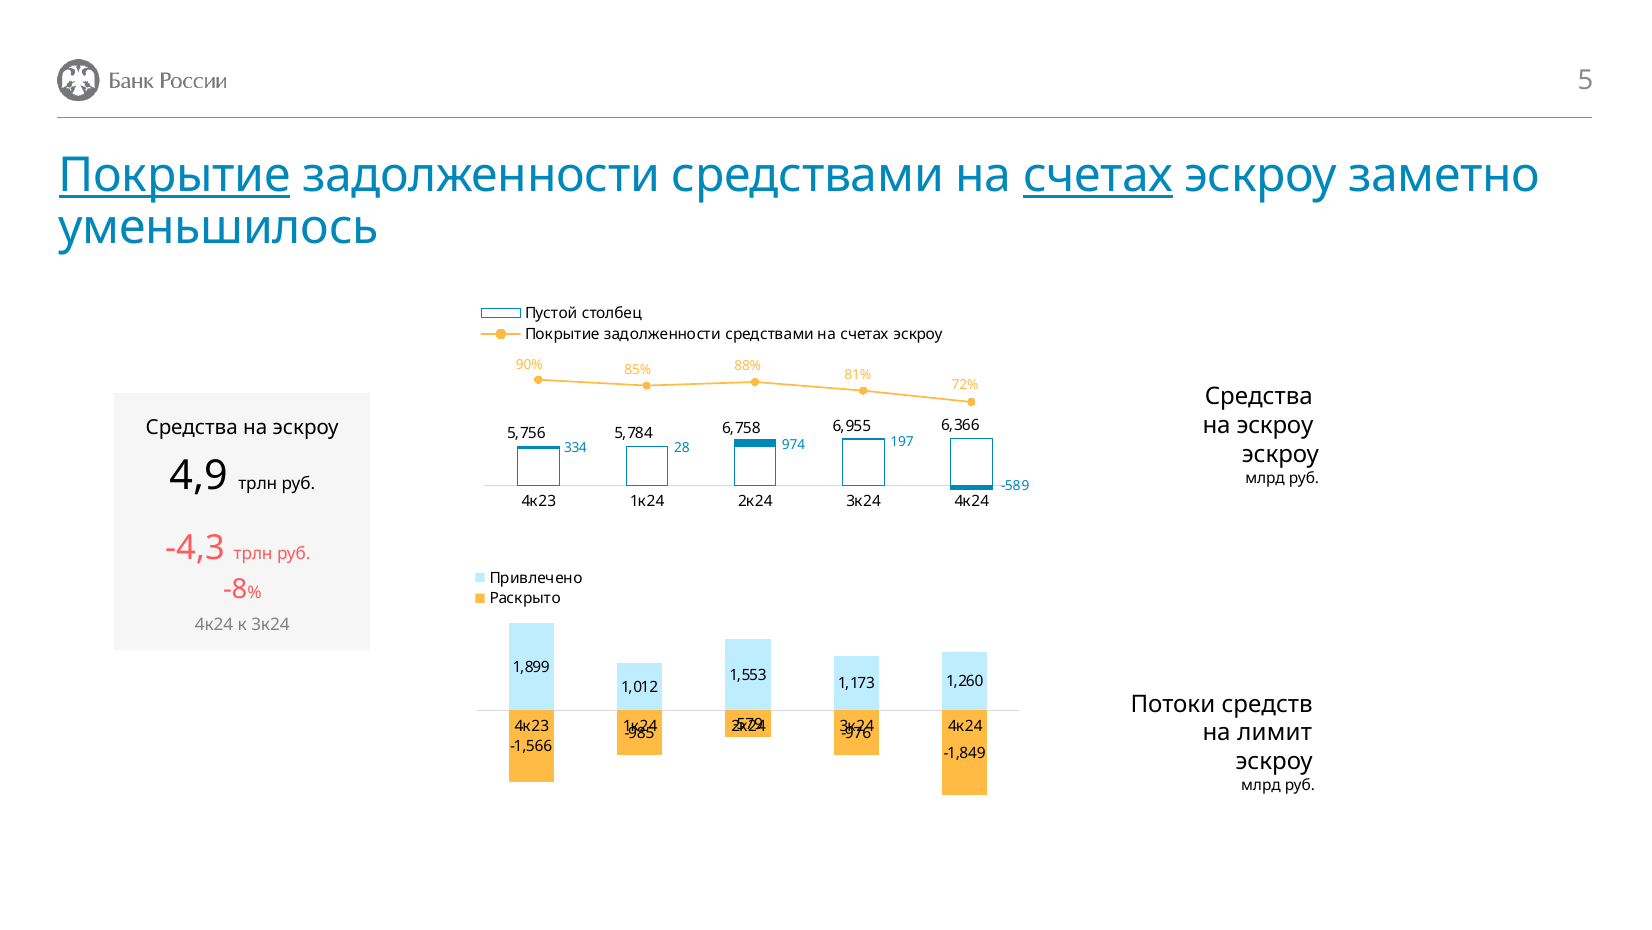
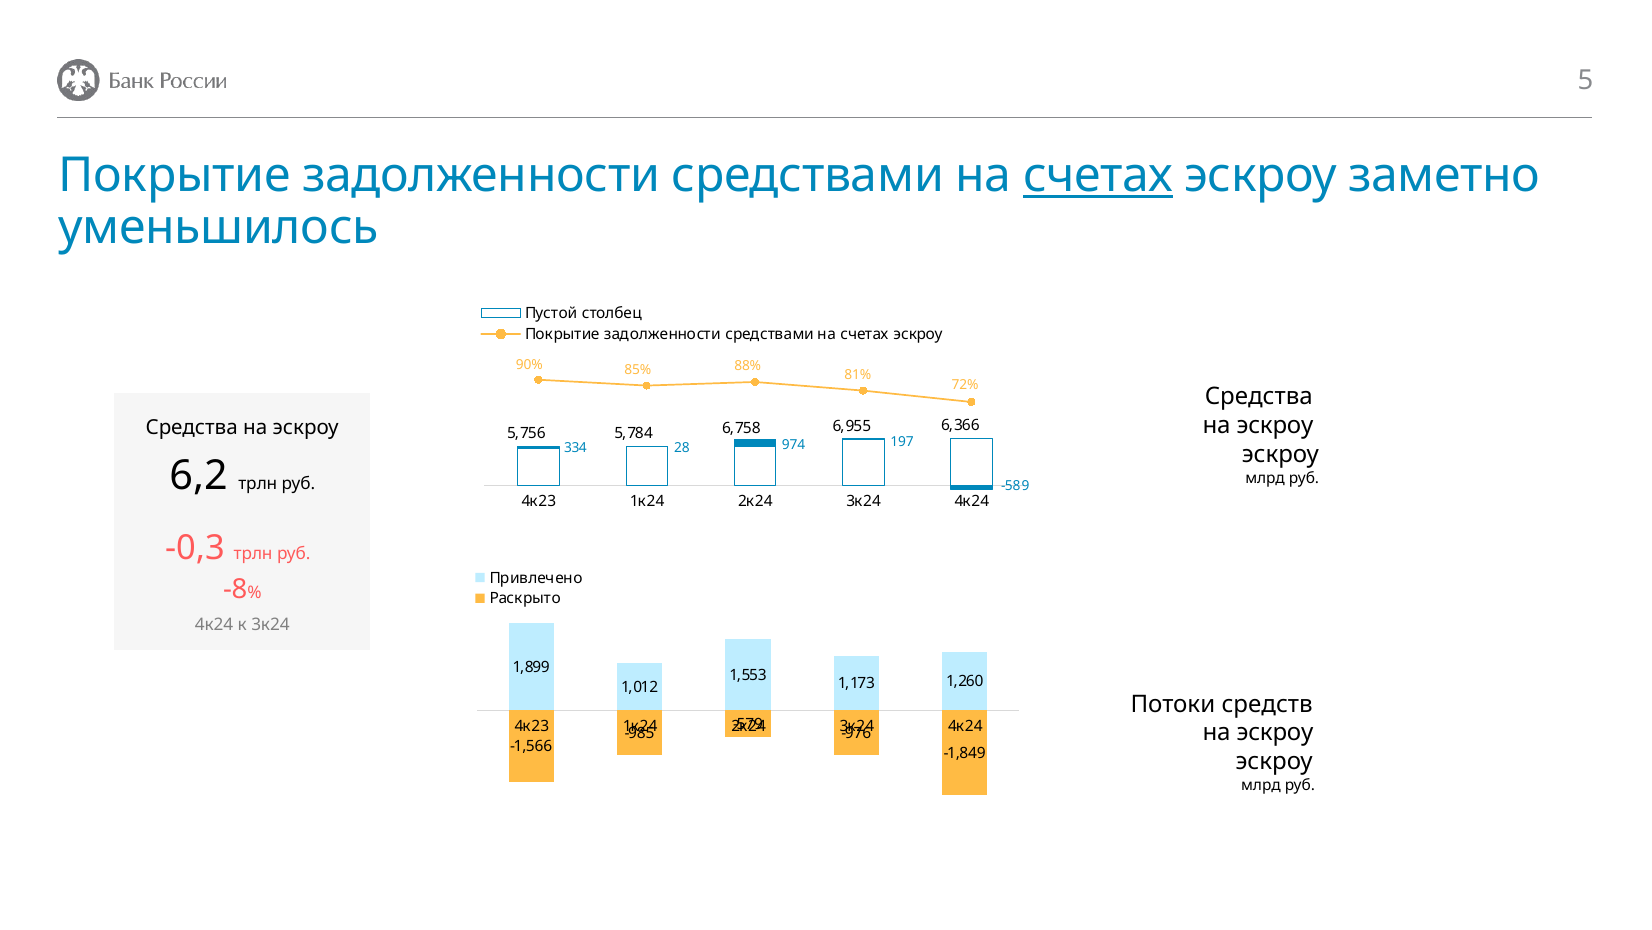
Покрытие at (175, 176) underline: present -> none
4,9: 4,9 -> 6,2
-4,3: -4,3 -> -0,3
лимит at (1275, 732): лимит -> эскроу
